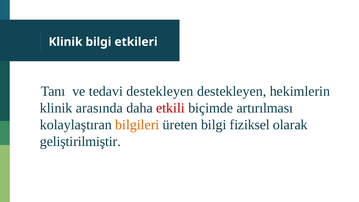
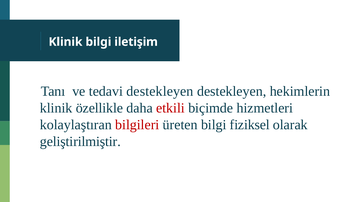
etkileri: etkileri -> iletişim
arasında: arasında -> özellikle
artırılması: artırılması -> hizmetleri
bilgileri colour: orange -> red
